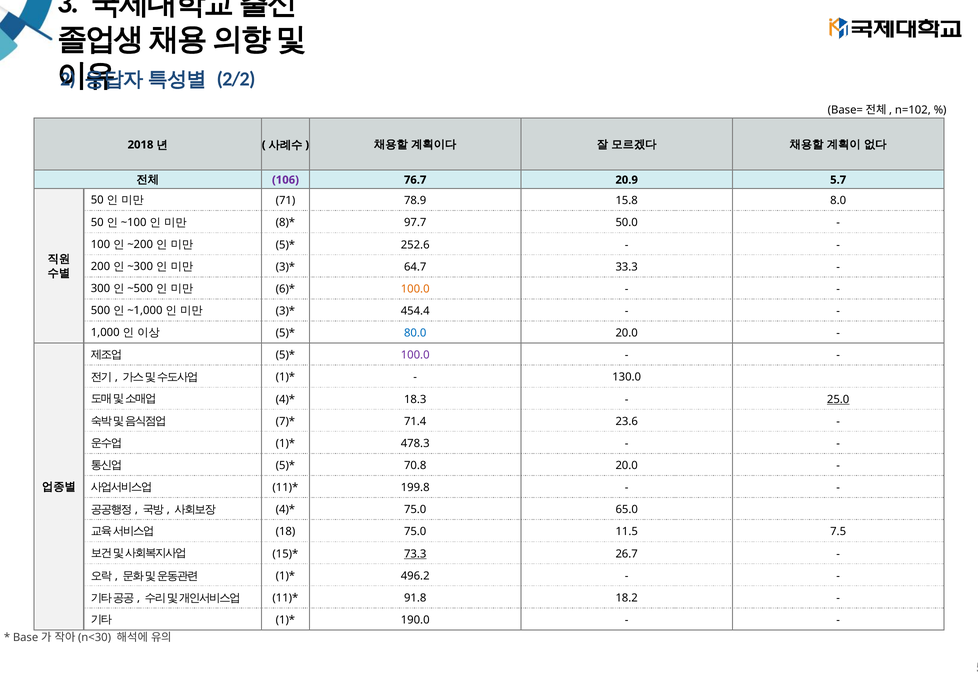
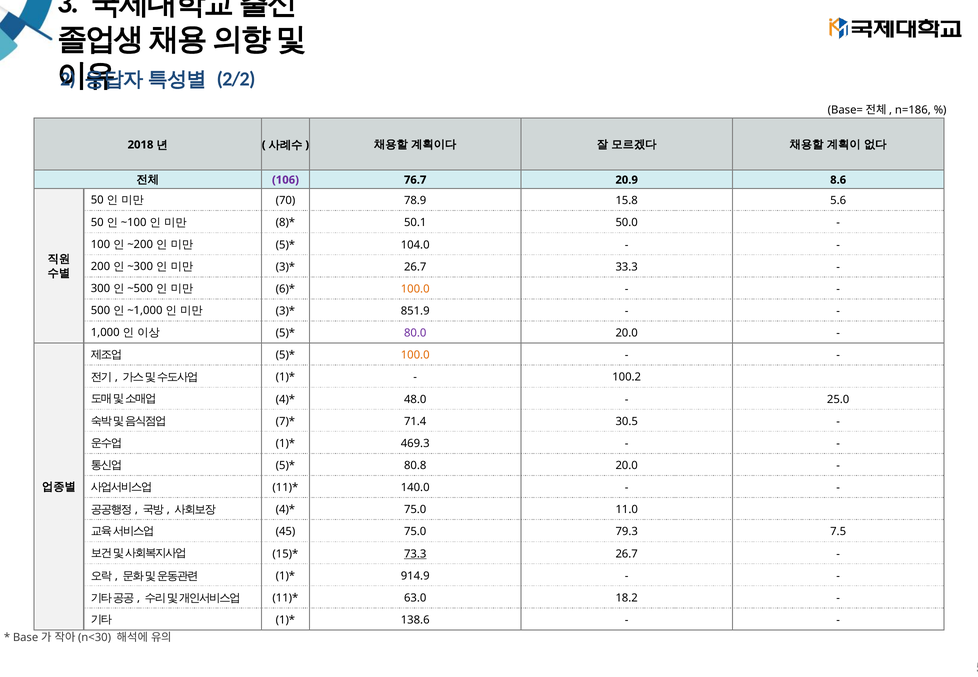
n=102: n=102 -> n=186
5.7: 5.7 -> 8.6
71: 71 -> 70
8.0: 8.0 -> 5.6
97.7: 97.7 -> 50.1
252.6: 252.6 -> 104.0
64.7 at (415, 267): 64.7 -> 26.7
454.4: 454.4 -> 851.9
80.0 colour: blue -> purple
100.0 at (415, 355) colour: purple -> orange
130.0: 130.0 -> 100.2
18.3: 18.3 -> 48.0
25.0 underline: present -> none
23.6: 23.6 -> 30.5
478.3: 478.3 -> 469.3
70.8: 70.8 -> 80.8
199.8: 199.8 -> 140.0
65.0: 65.0 -> 11.0
18: 18 -> 45
11.5: 11.5 -> 79.3
496.2: 496.2 -> 914.9
91.8: 91.8 -> 63.0
190.0: 190.0 -> 138.6
